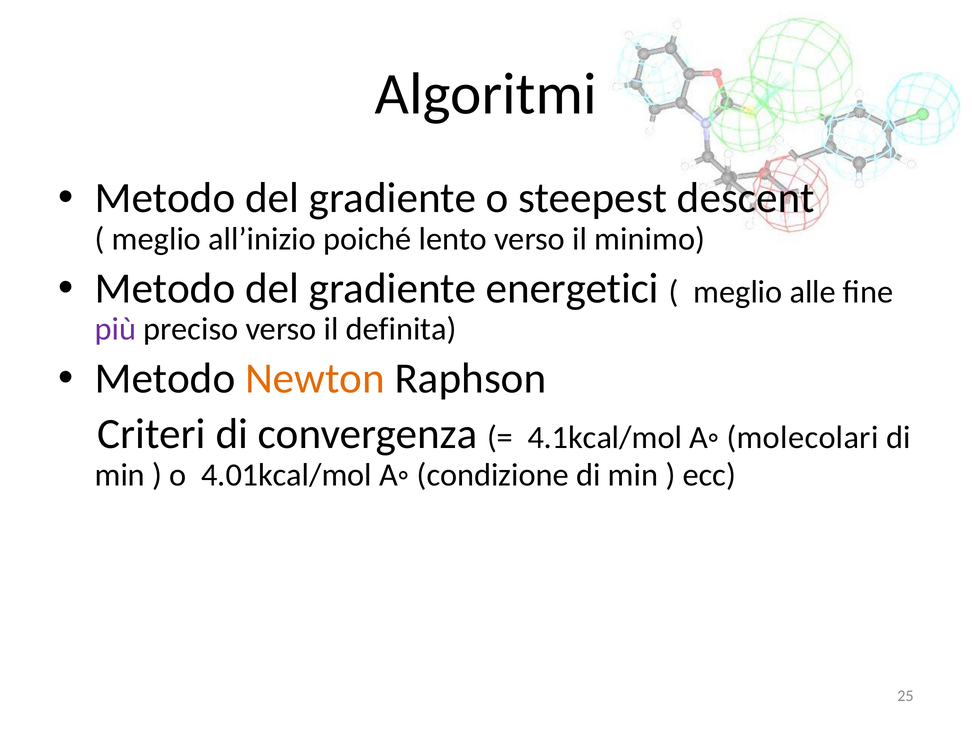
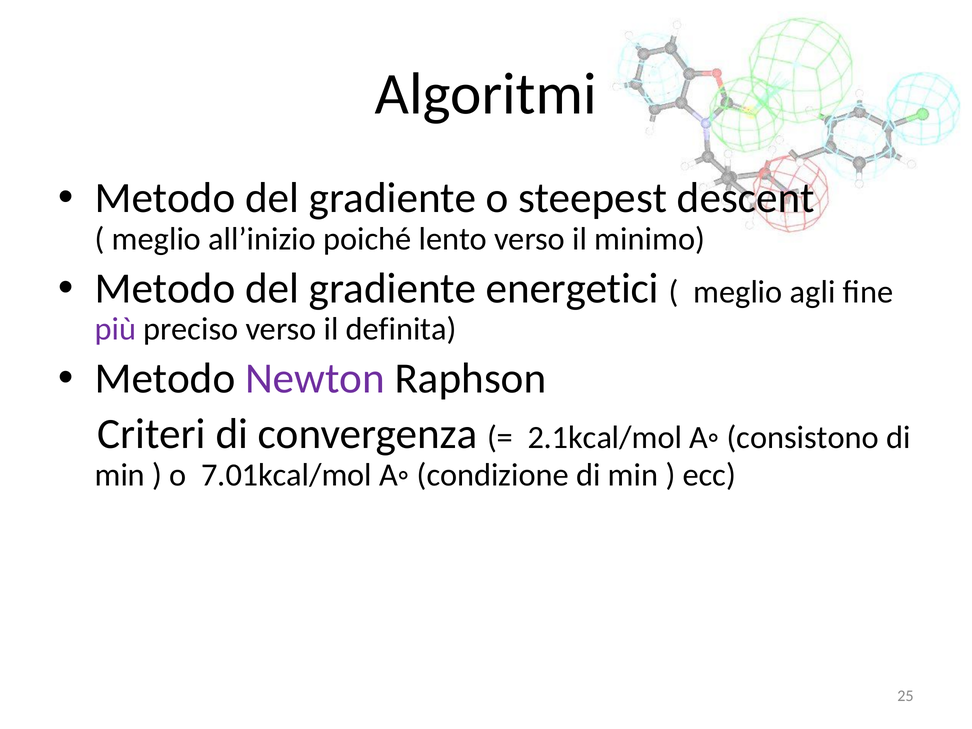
alle: alle -> agli
Newton colour: orange -> purple
4.1kcal/mol: 4.1kcal/mol -> 2.1kcal/mol
molecolari: molecolari -> consistono
4.01kcal/mol: 4.01kcal/mol -> 7.01kcal/mol
